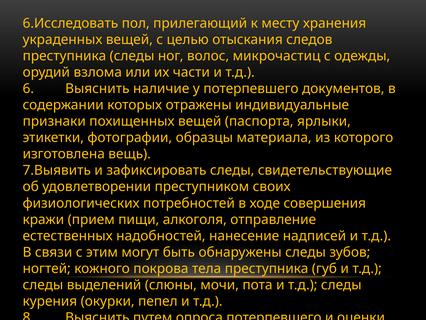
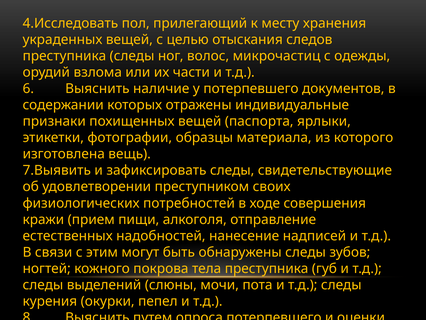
6.Исследовать: 6.Исследовать -> 4.Исследовать
